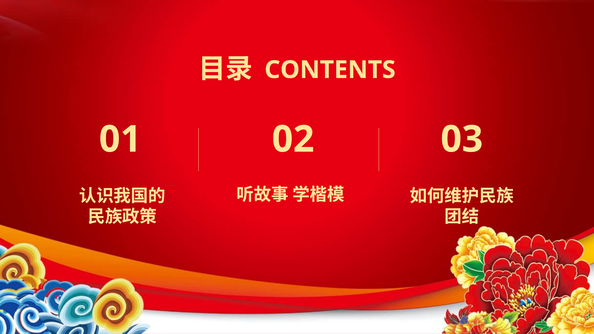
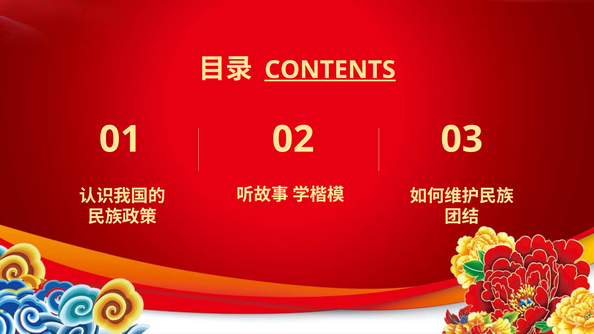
CONTENTS underline: none -> present
